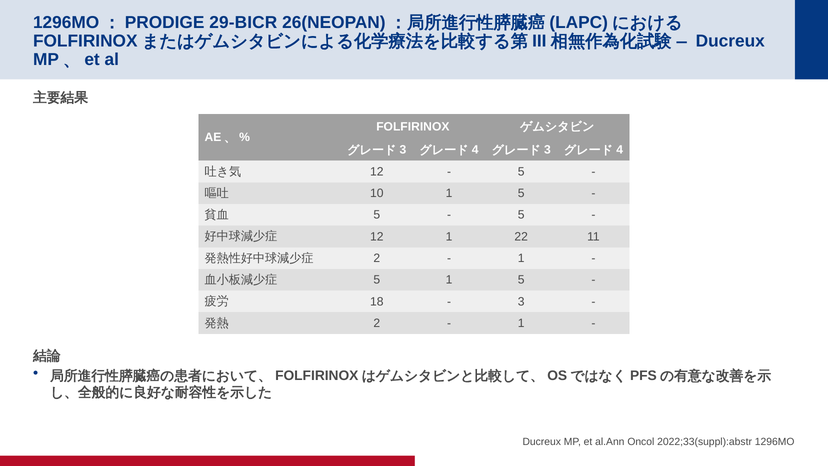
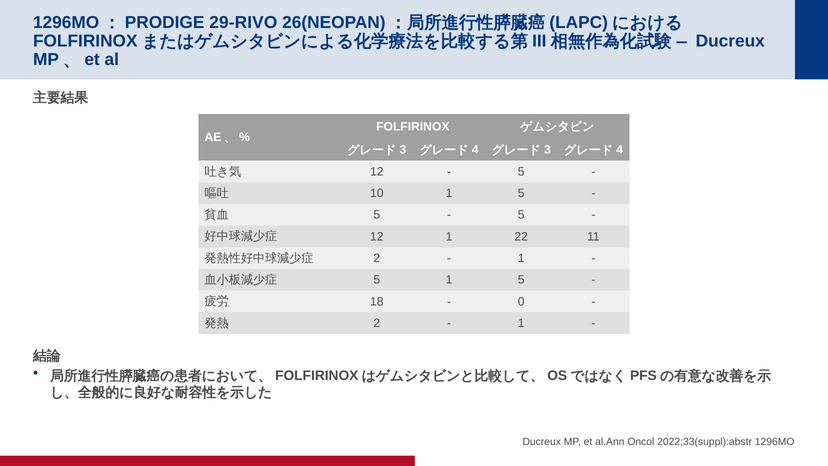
29-BICR: 29-BICR -> 29-RIVO
3 at (521, 301): 3 -> 0
